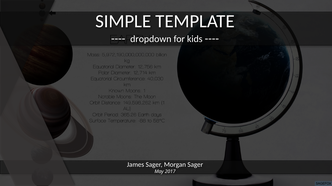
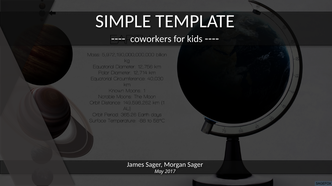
dropdown: dropdown -> coworkers
